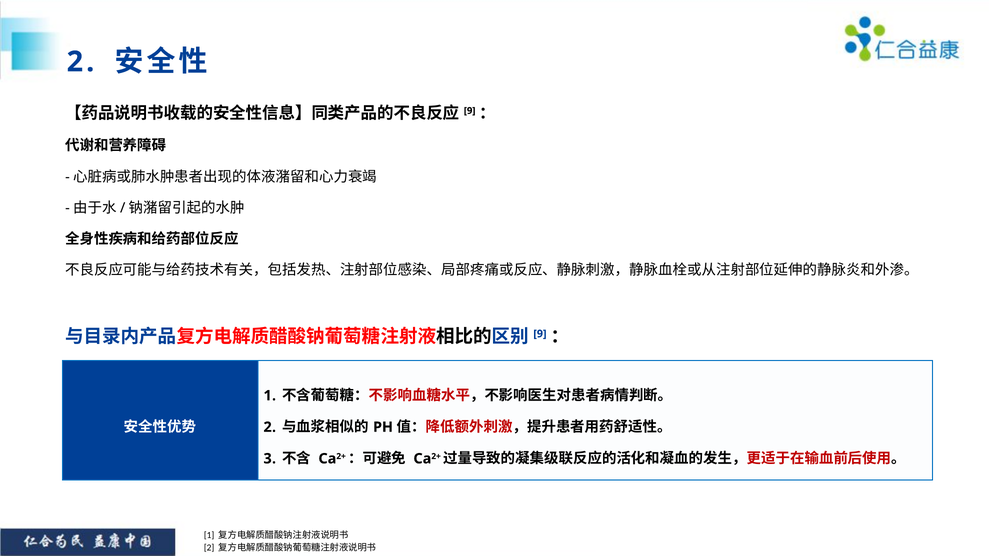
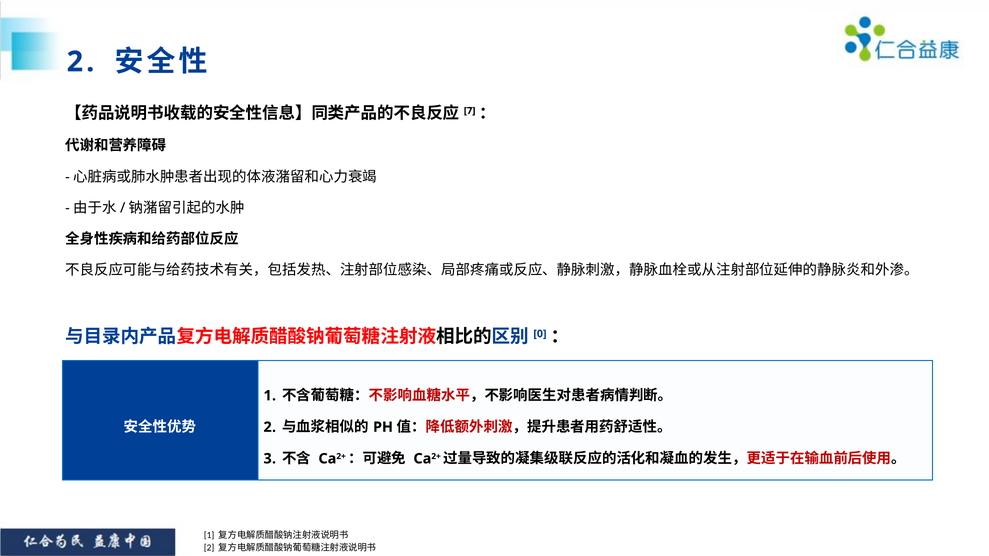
9 at (470, 111): 9 -> 7
9 at (540, 334): 9 -> 0
